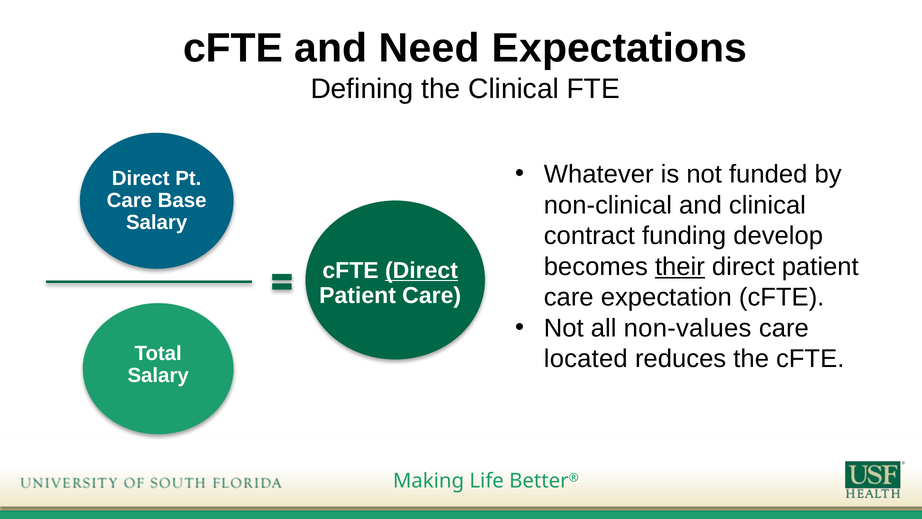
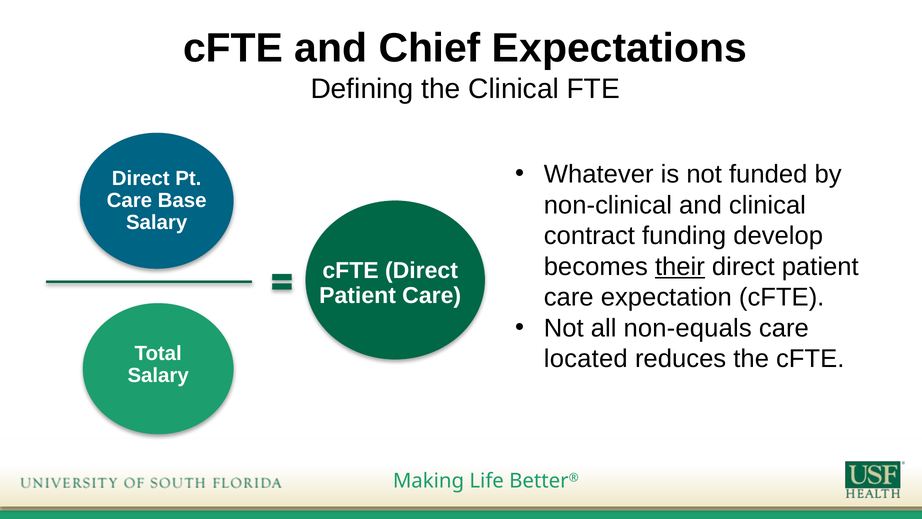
Need: Need -> Chief
Direct at (422, 270) underline: present -> none
non-values: non-values -> non-equals
